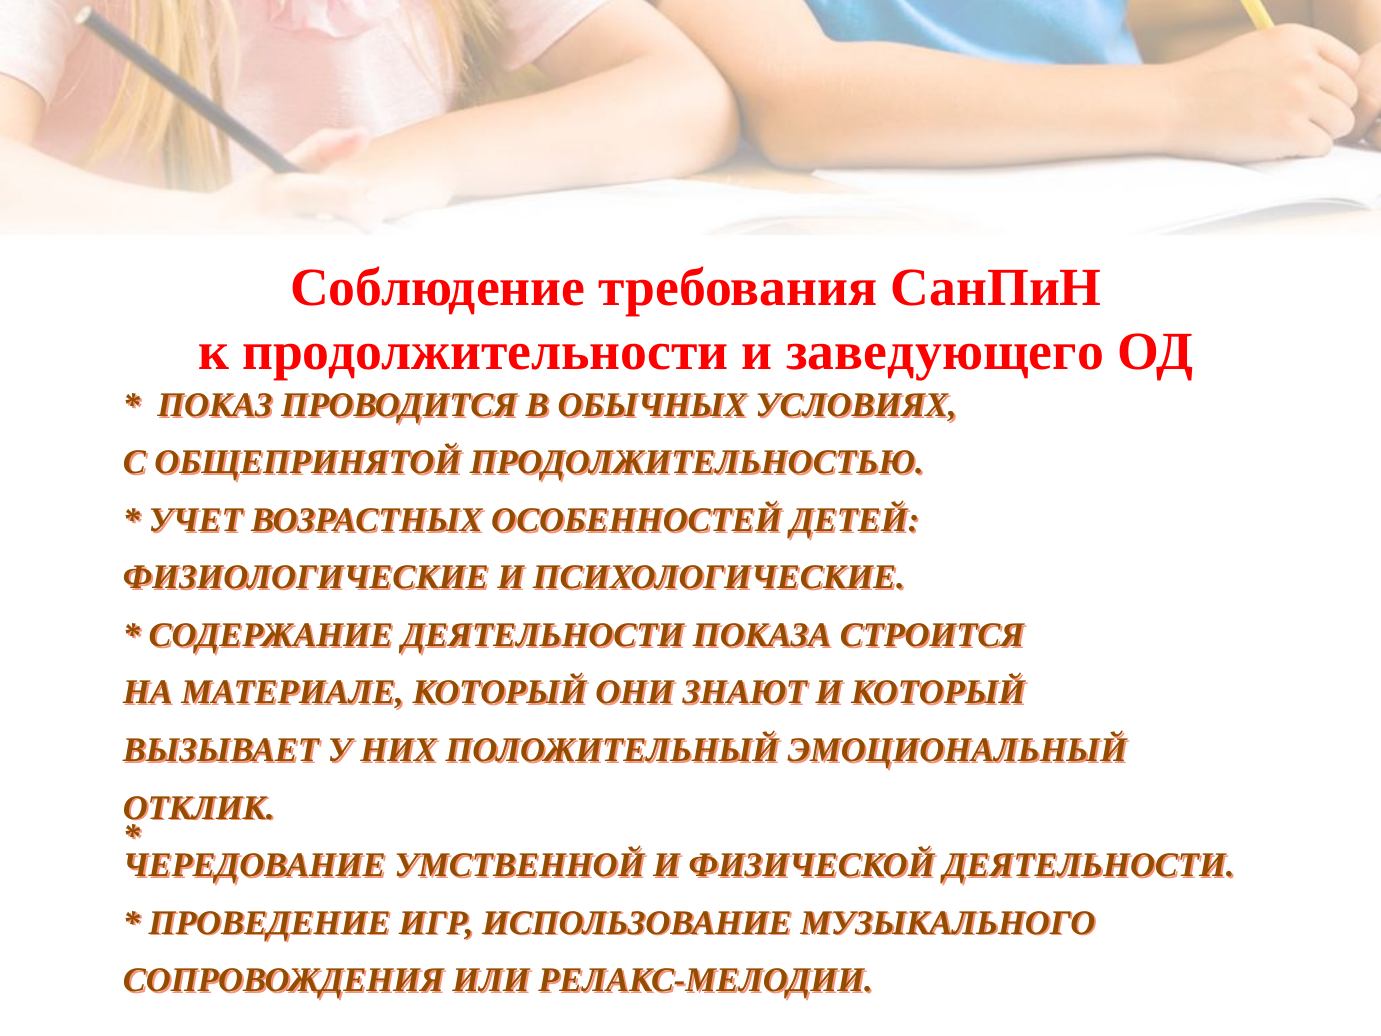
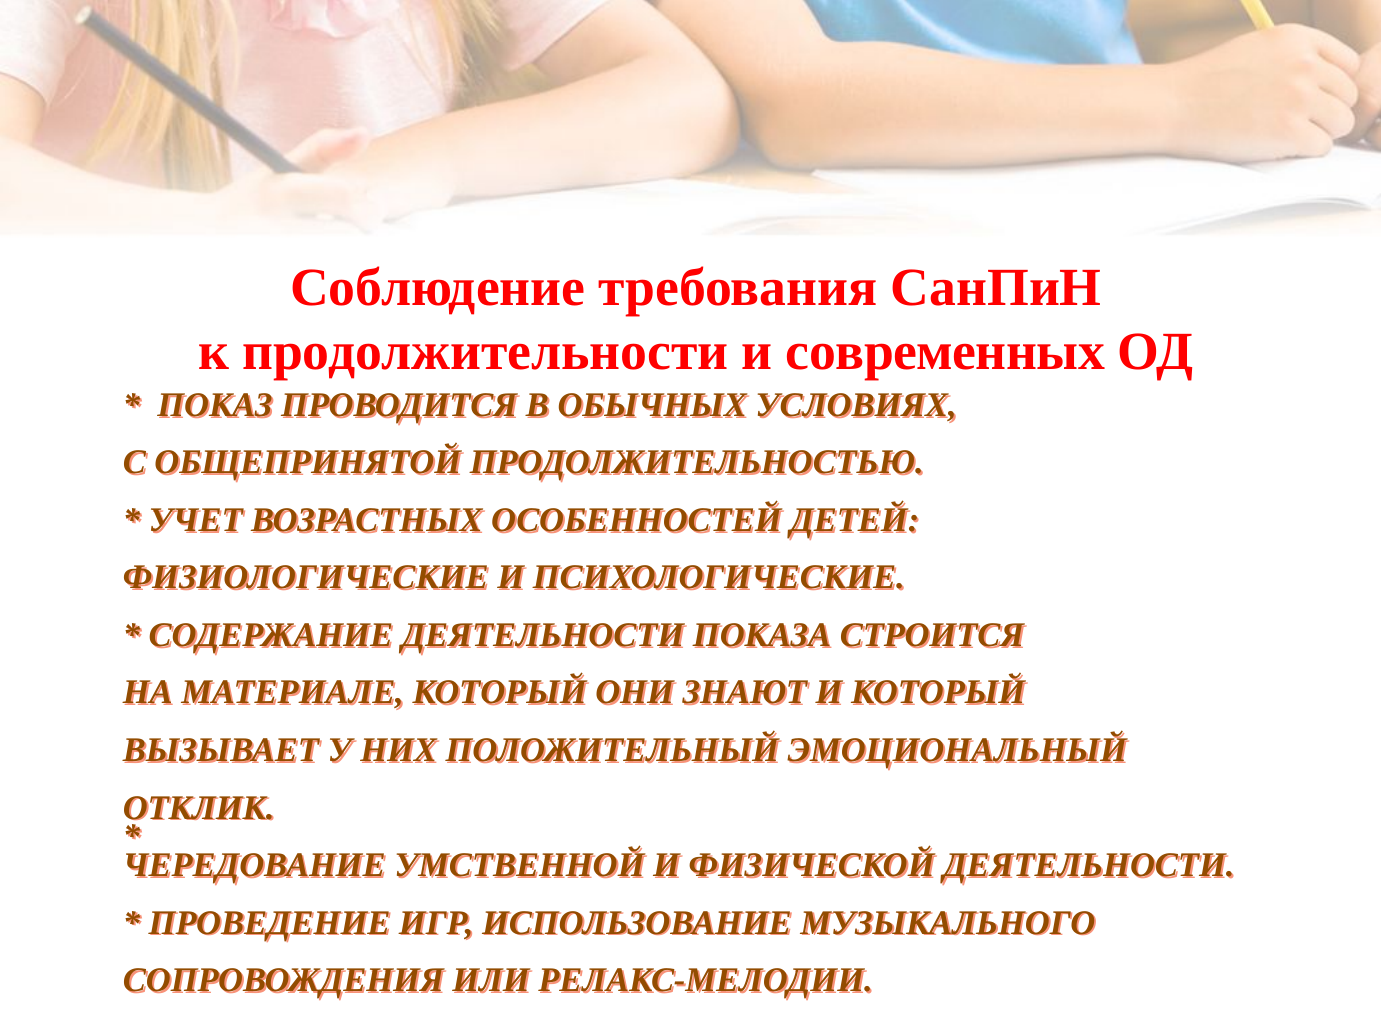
заведующего: заведующего -> современных
